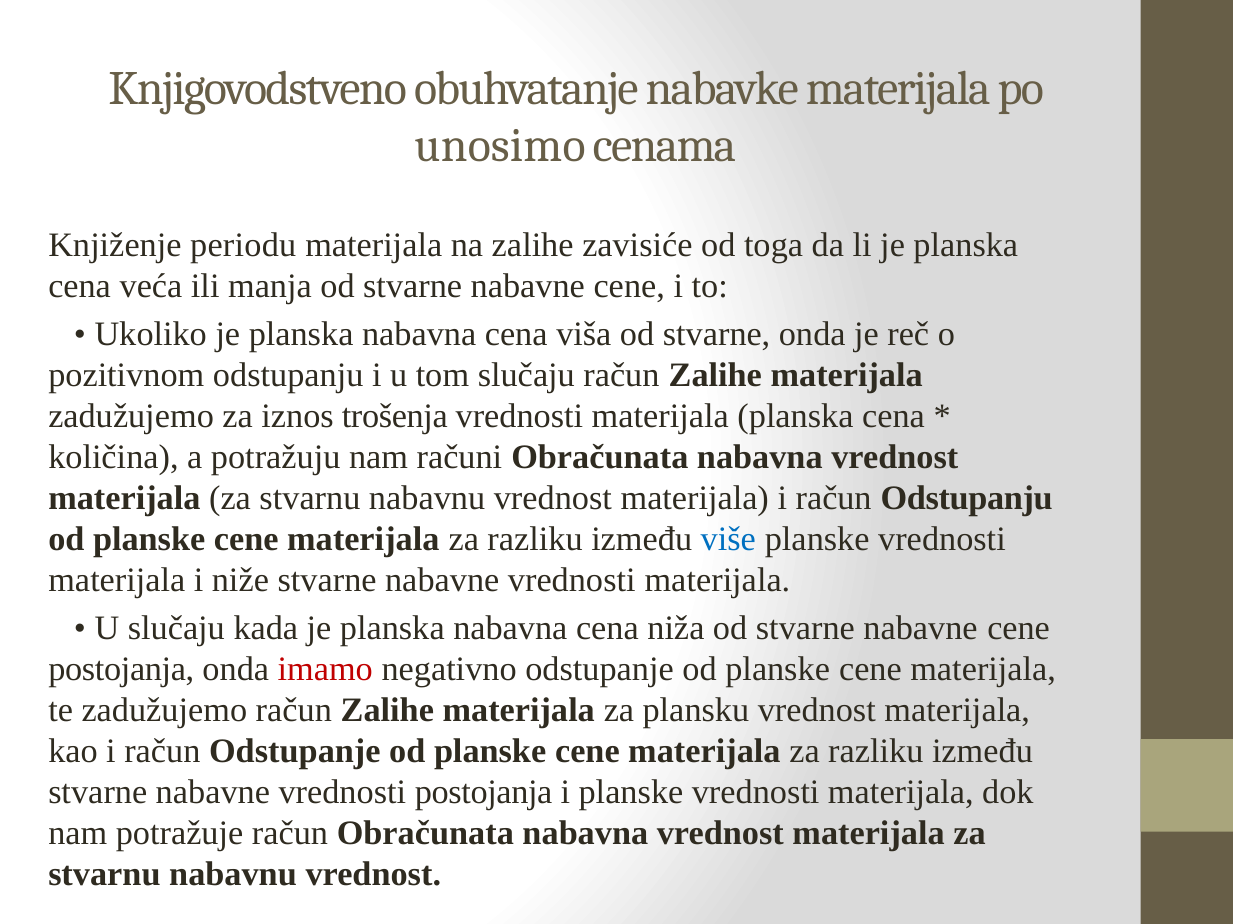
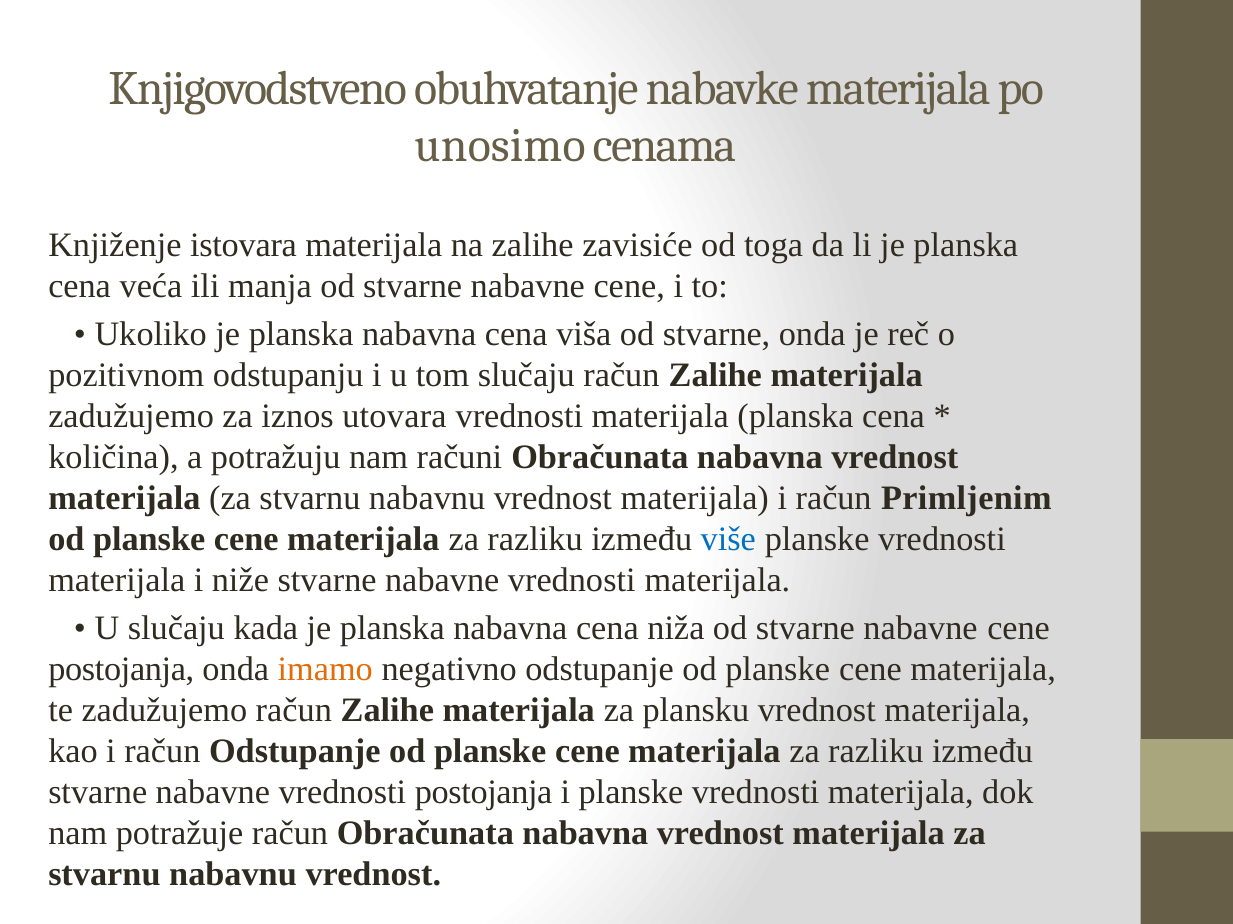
periodu: periodu -> istovara
trošenja: trošenja -> utovara
račun Odstupanju: Odstupanju -> Primljenim
imamo colour: red -> orange
